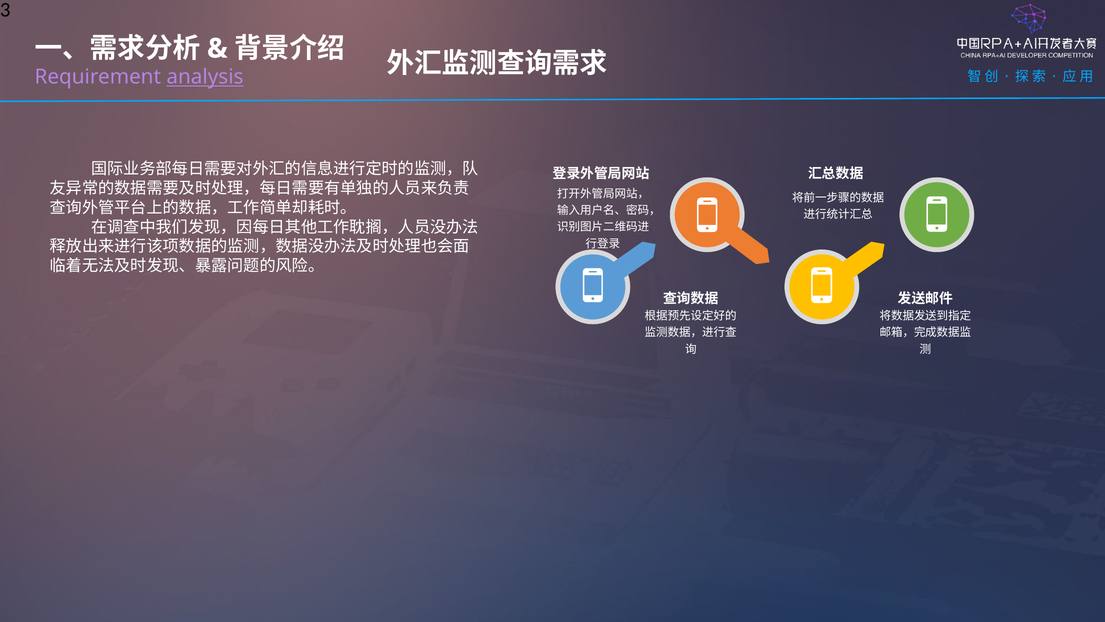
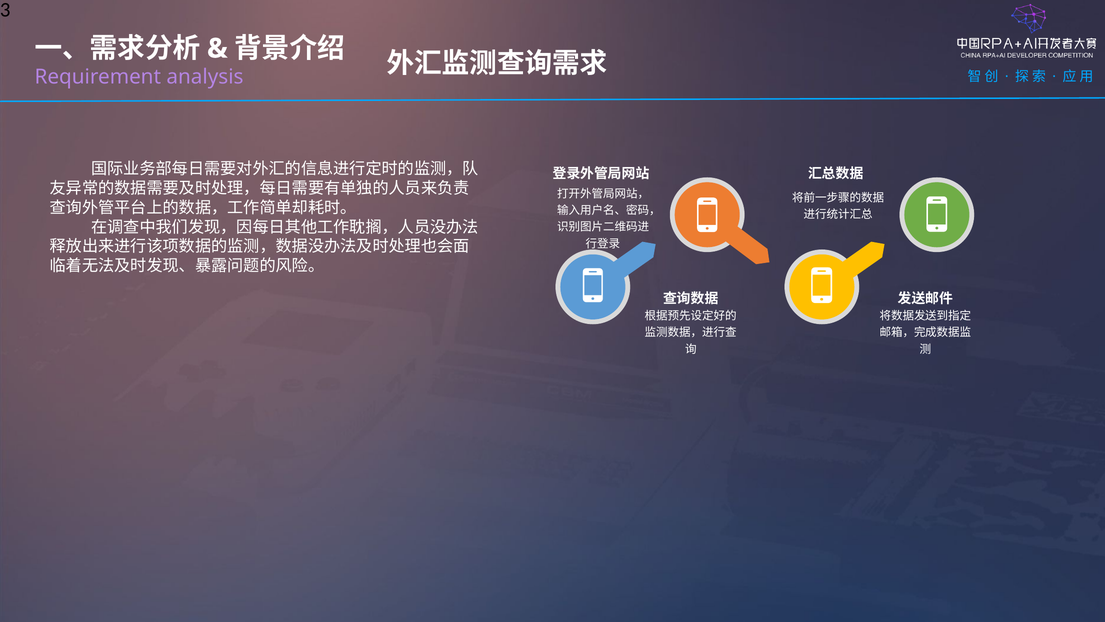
analysis underline: present -> none
